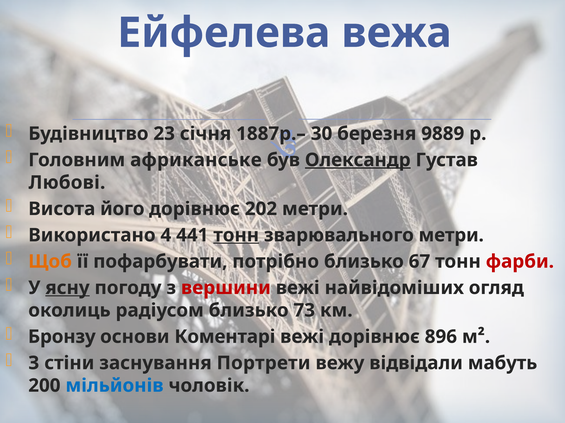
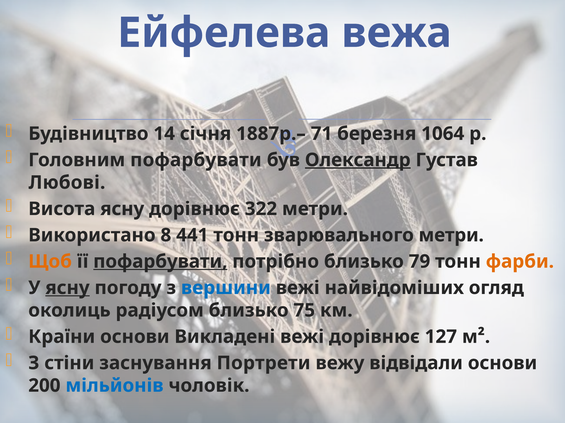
23: 23 -> 14
30: 30 -> 71
9889: 9889 -> 1064
Головним африканське: африканське -> пофарбувати
Висота його: його -> ясну
202: 202 -> 322
4: 4 -> 8
тонн at (236, 236) underline: present -> none
пофарбувати at (160, 262) underline: none -> present
67: 67 -> 79
фарби colour: red -> orange
вершини colour: red -> blue
73: 73 -> 75
Бронзу: Бронзу -> Країни
Коментарі: Коментарі -> Викладені
896: 896 -> 127
відвідали мабуть: мабуть -> основи
